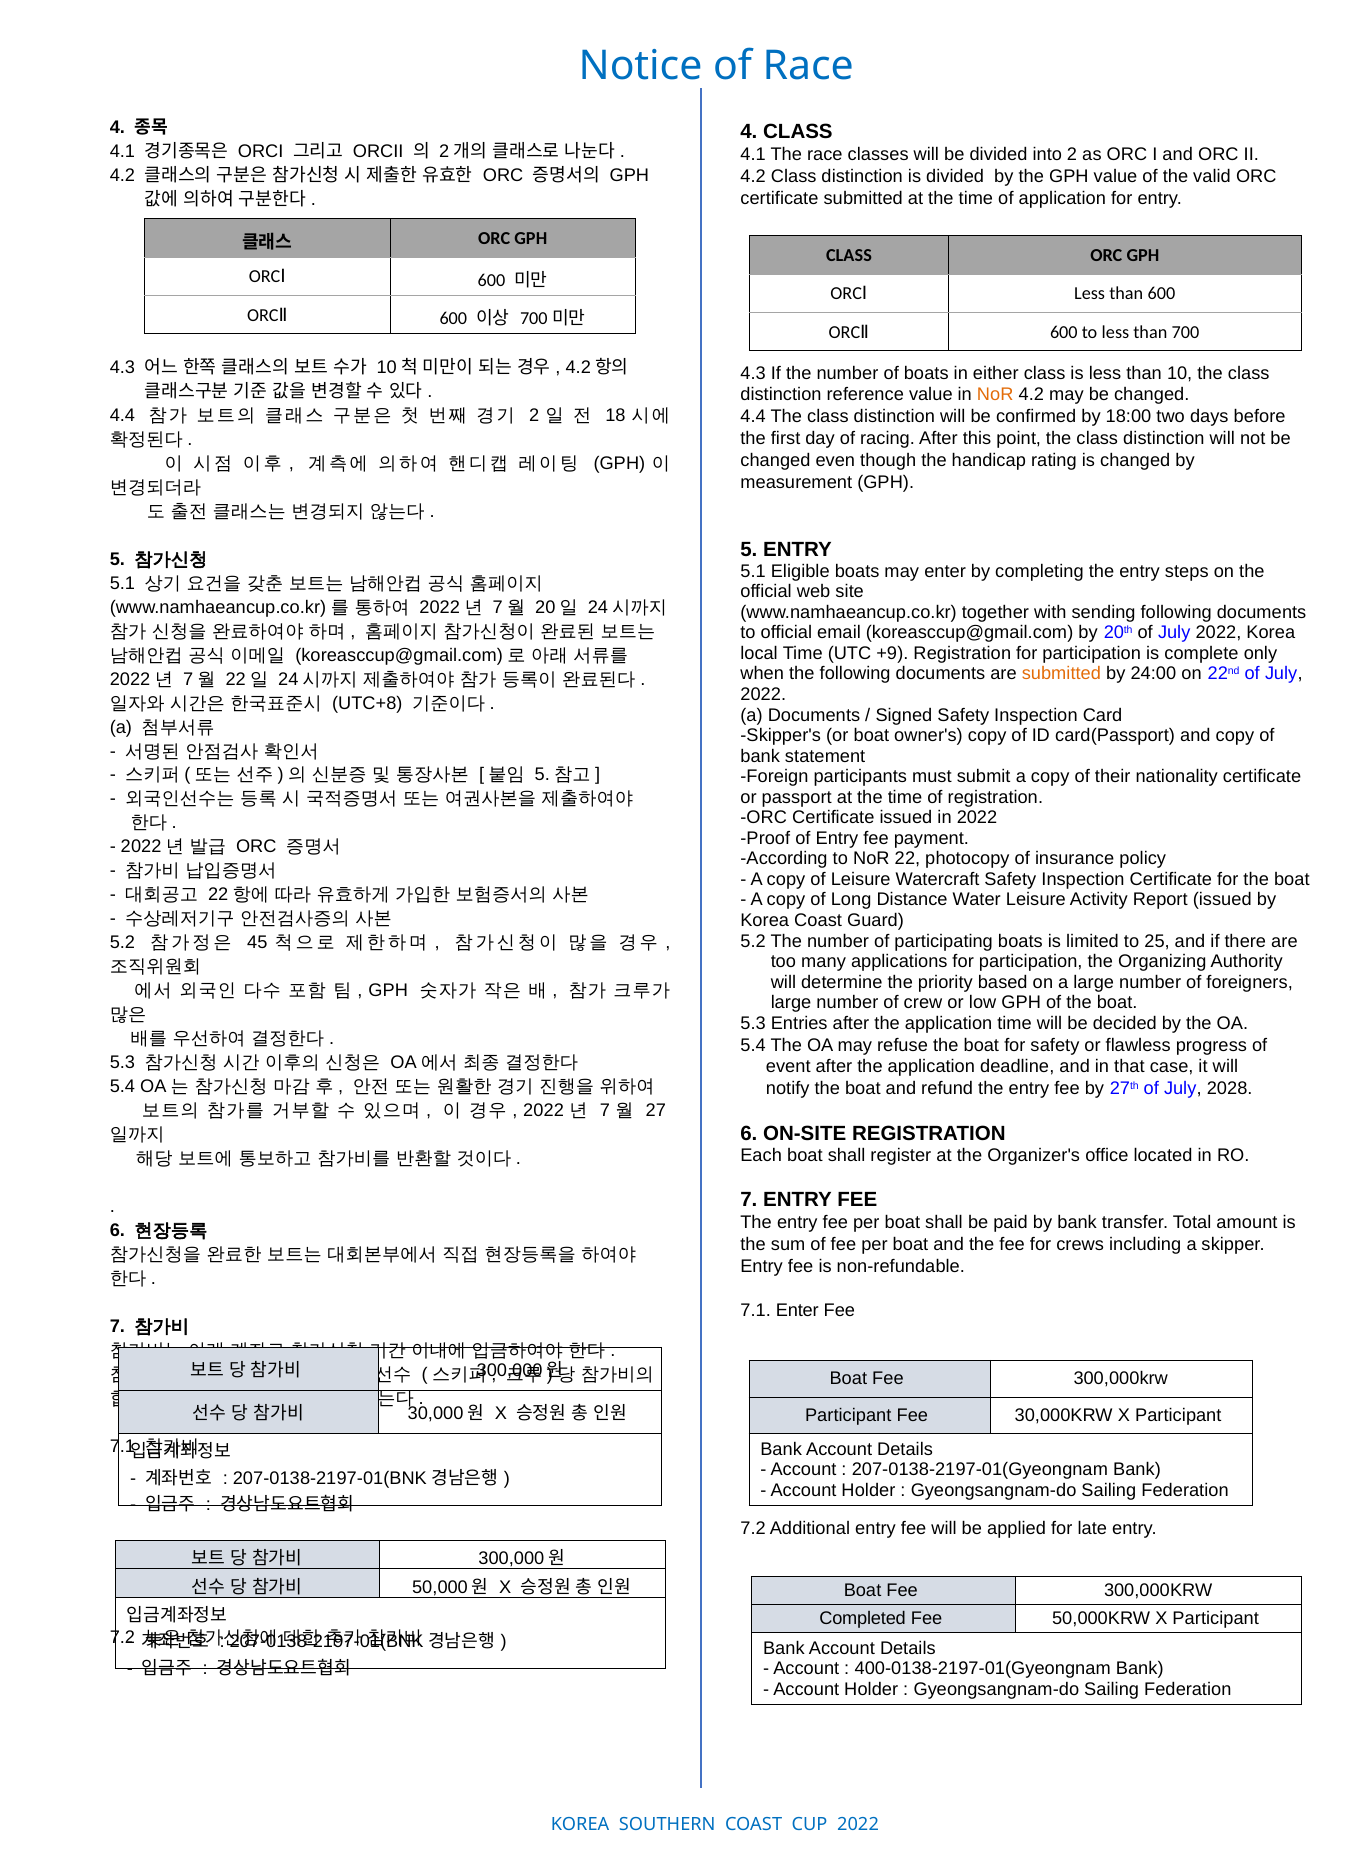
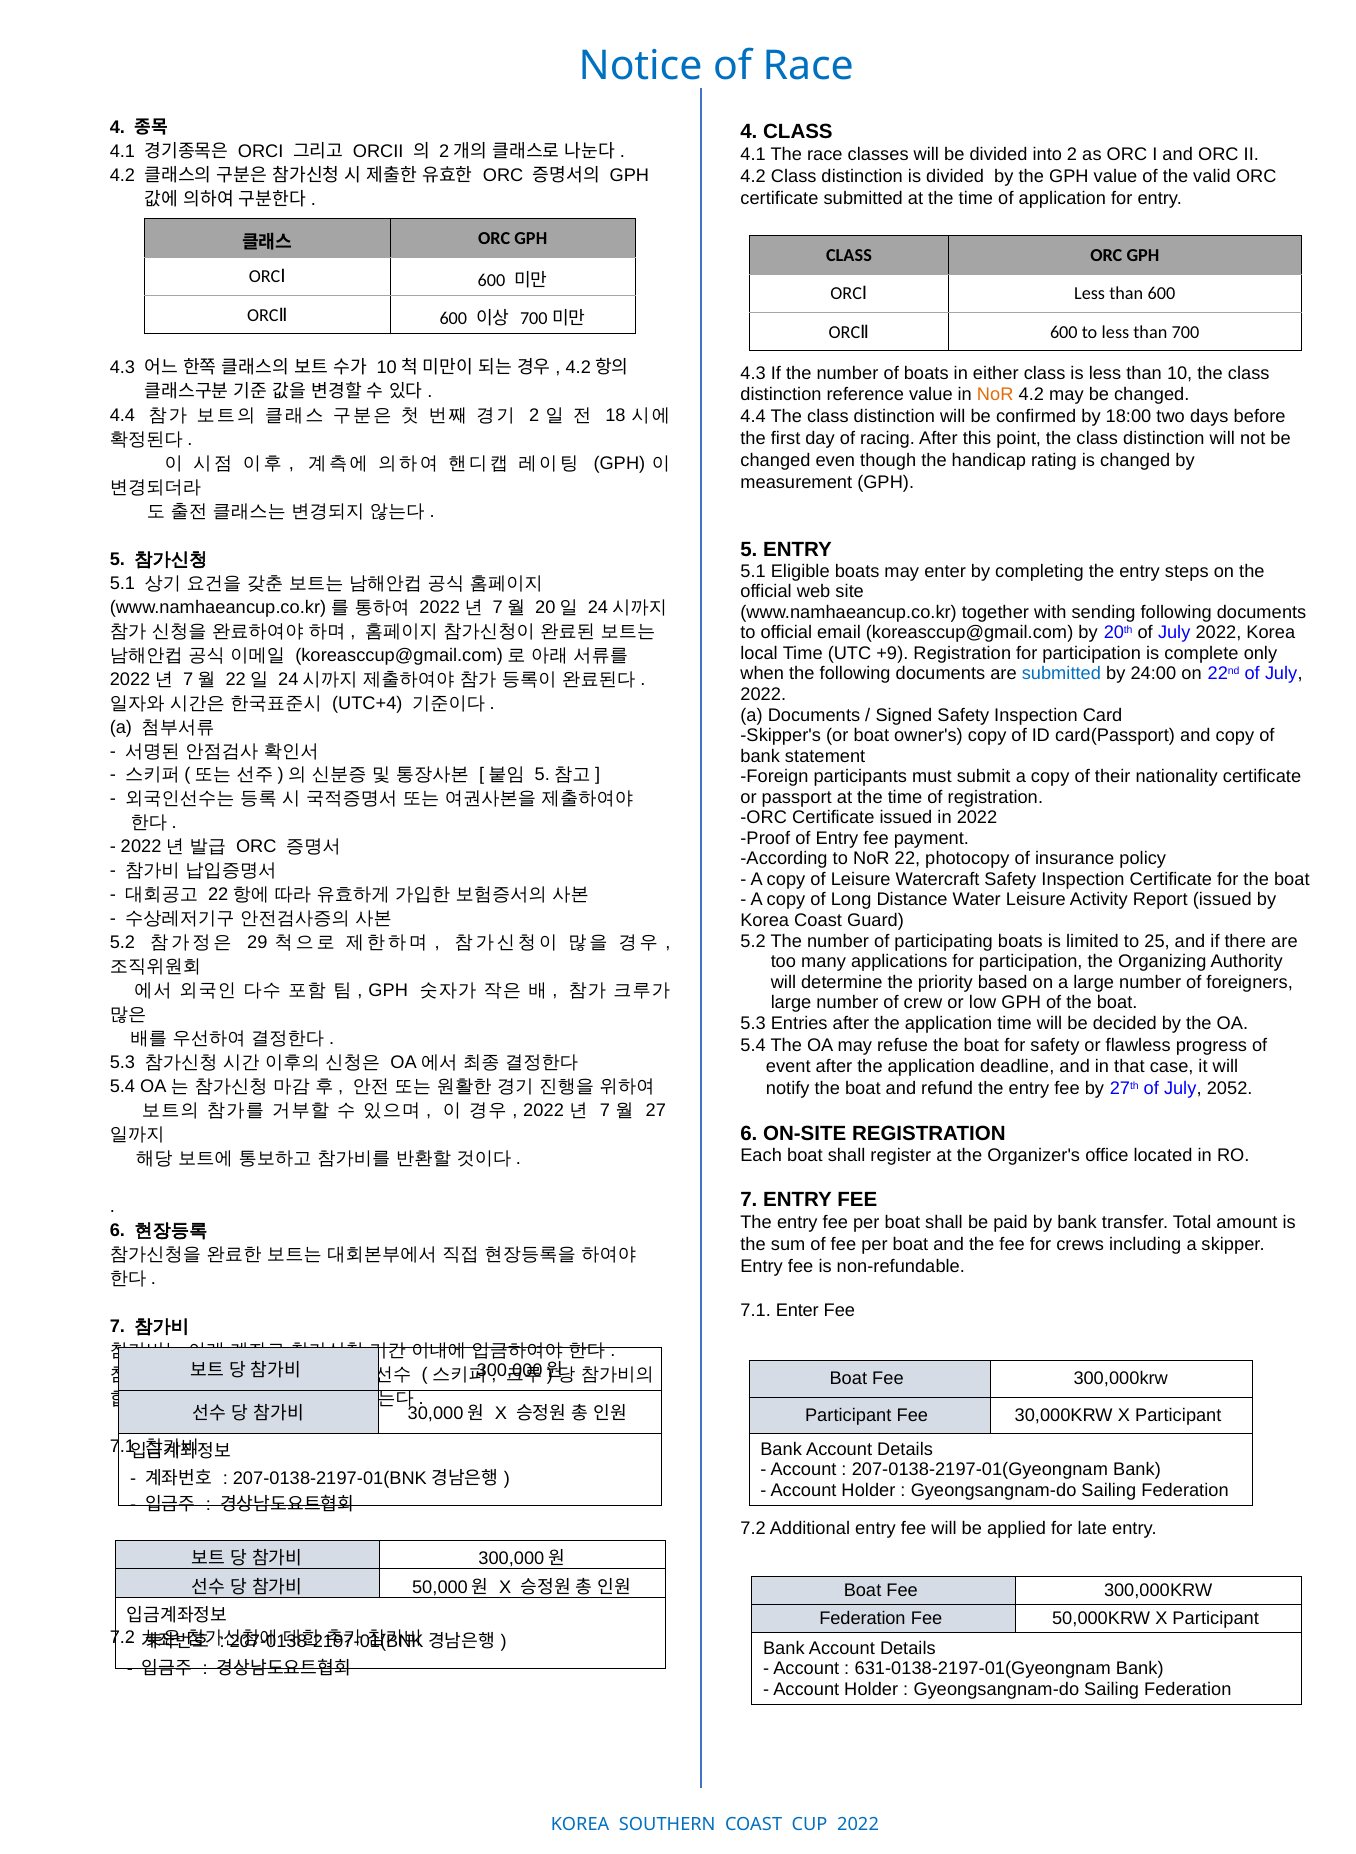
submitted at (1061, 674) colour: orange -> blue
UTC+8: UTC+8 -> UTC+4
45: 45 -> 29
2028: 2028 -> 2052
Completed at (863, 1618): Completed -> Federation
400-0138-2197-01(Gyeongnam: 400-0138-2197-01(Gyeongnam -> 631-0138-2197-01(Gyeongnam
